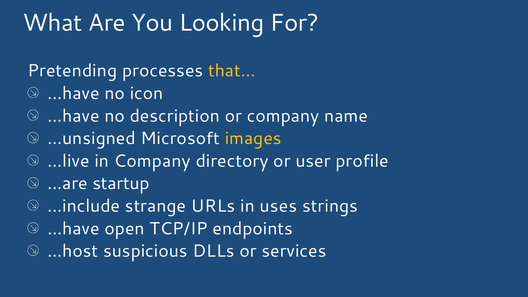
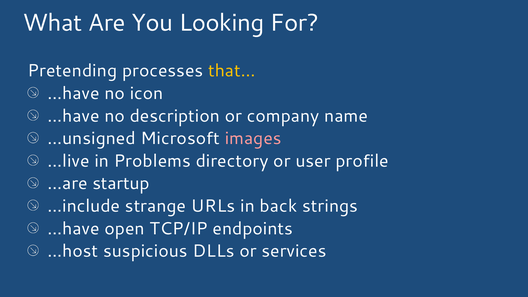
images colour: yellow -> pink
in Company: Company -> Problems
uses: uses -> back
